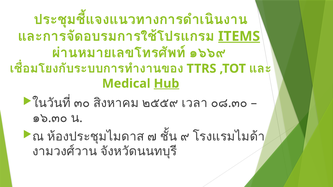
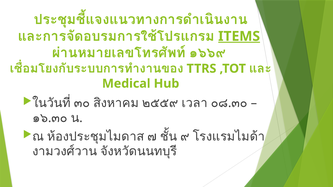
Hub underline: present -> none
